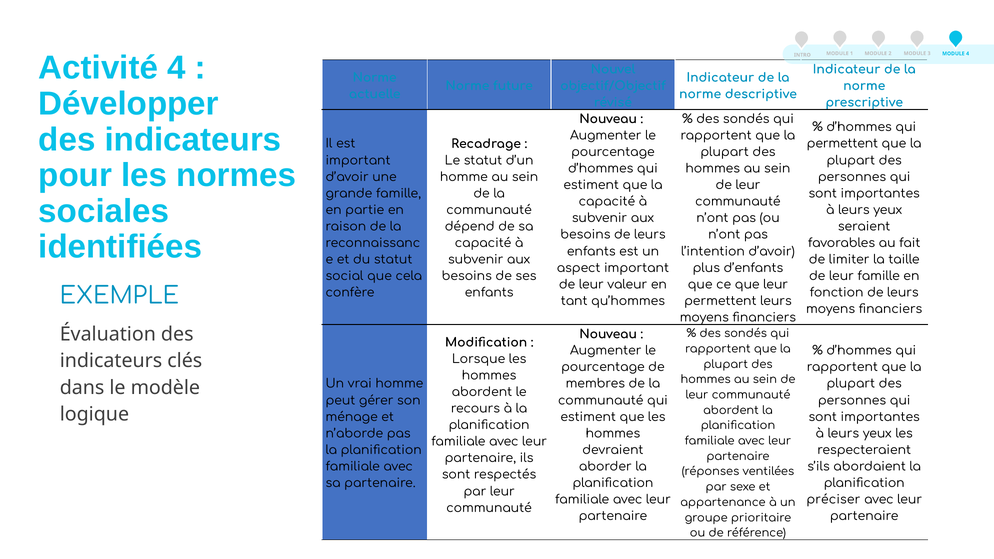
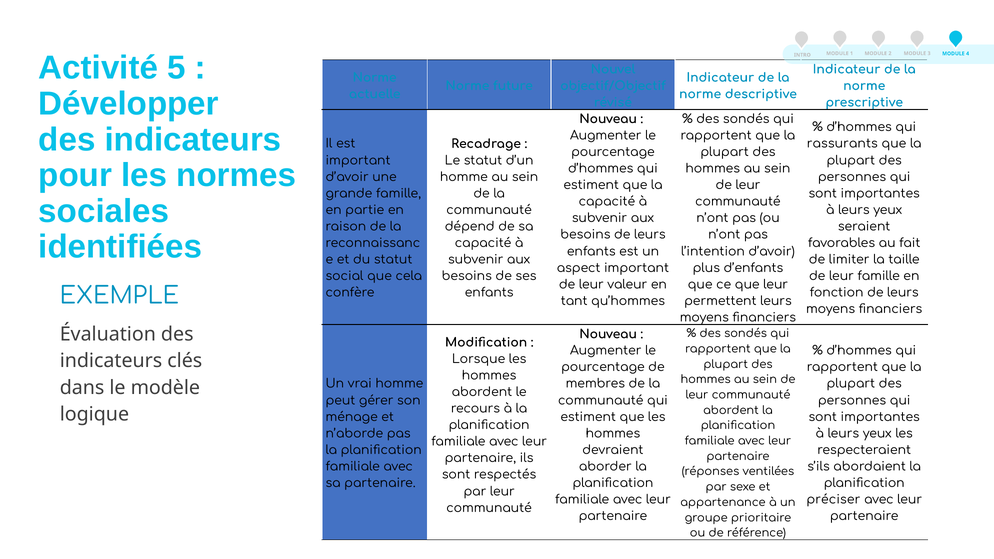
Activité 4: 4 -> 5
permettent at (842, 144): permettent -> rassurants
